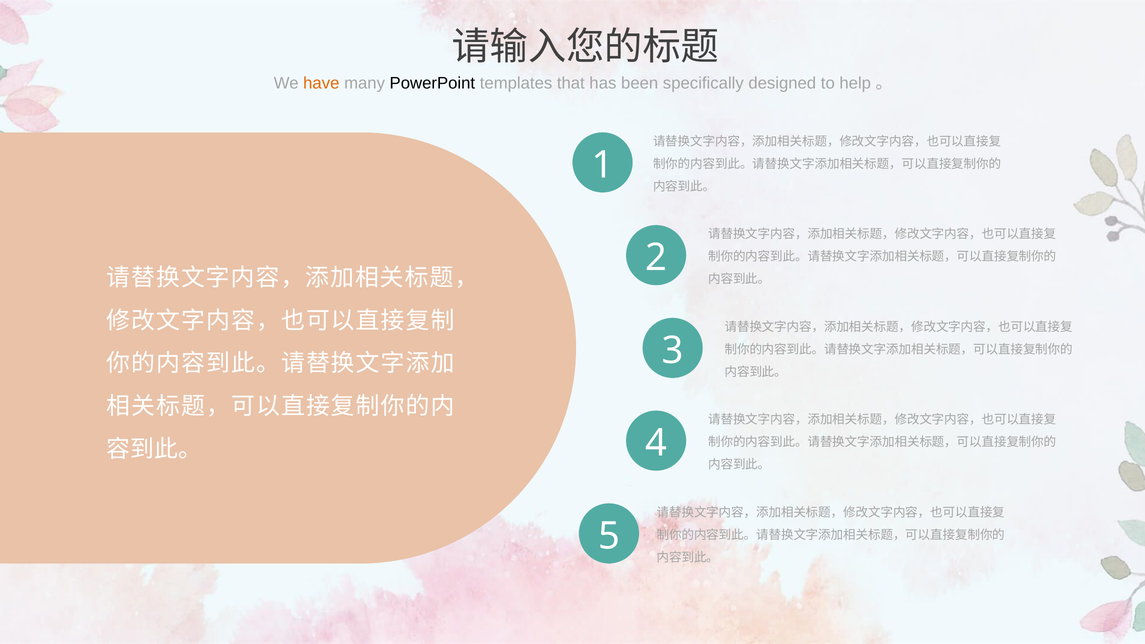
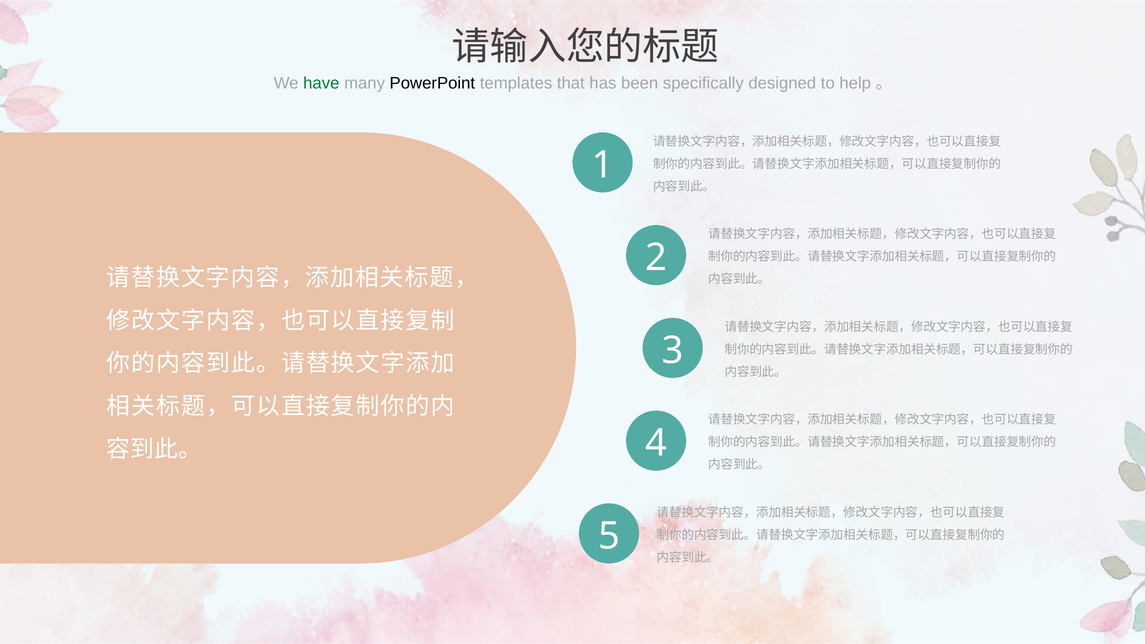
have colour: orange -> green
